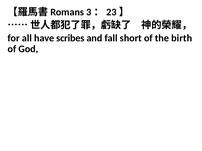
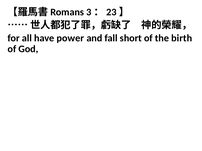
scribes: scribes -> power
